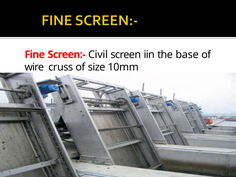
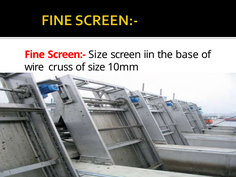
Screen:- Civil: Civil -> Size
